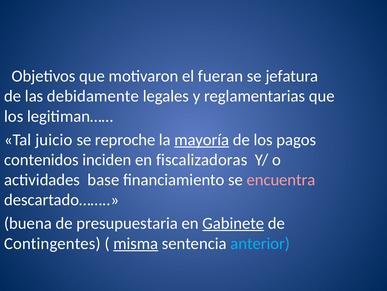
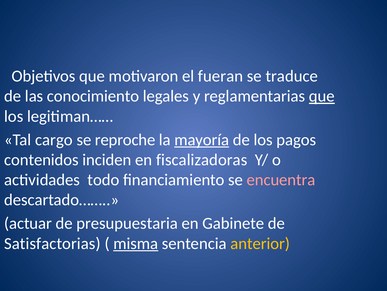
jefatura: jefatura -> traduce
debidamente: debidamente -> conocimiento
que at (322, 96) underline: none -> present
juicio: juicio -> cargo
base: base -> todo
buena: buena -> actuar
Gabinete underline: present -> none
Contingentes: Contingentes -> Satisfactorias
anterior colour: light blue -> yellow
